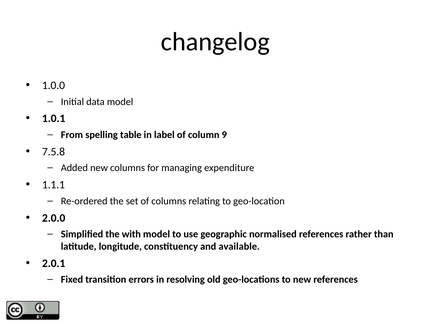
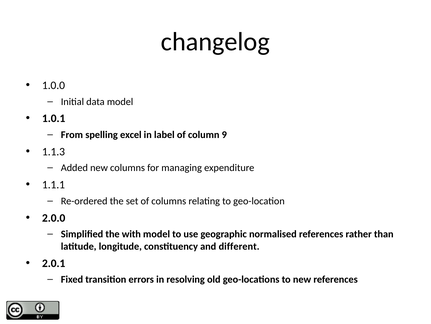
table: table -> excel
7.5.8: 7.5.8 -> 1.1.3
available: available -> different
